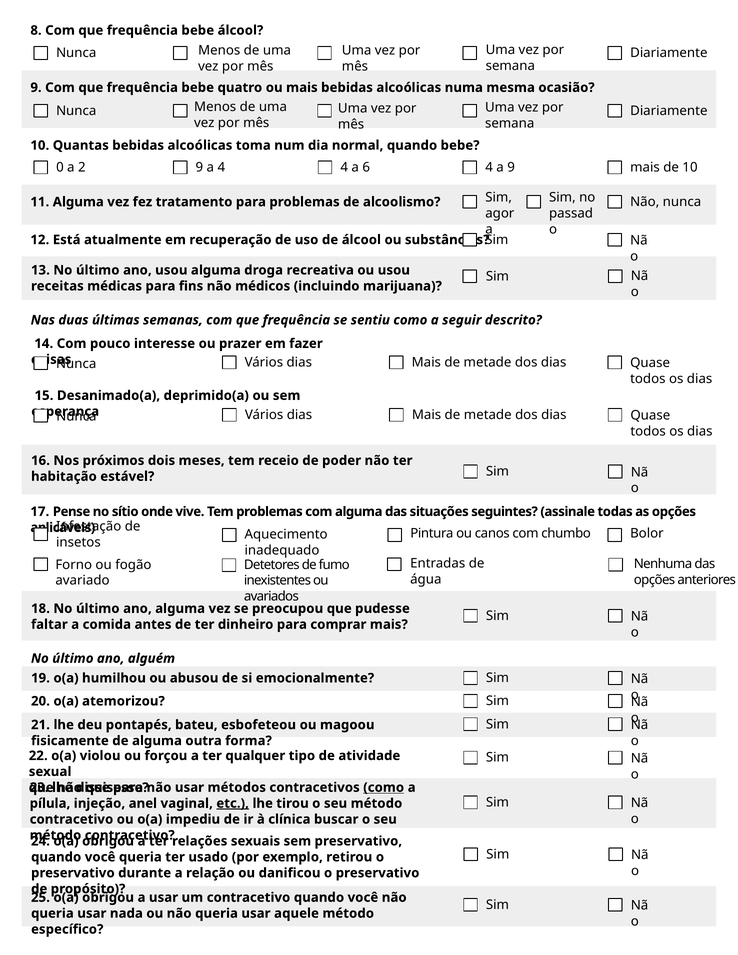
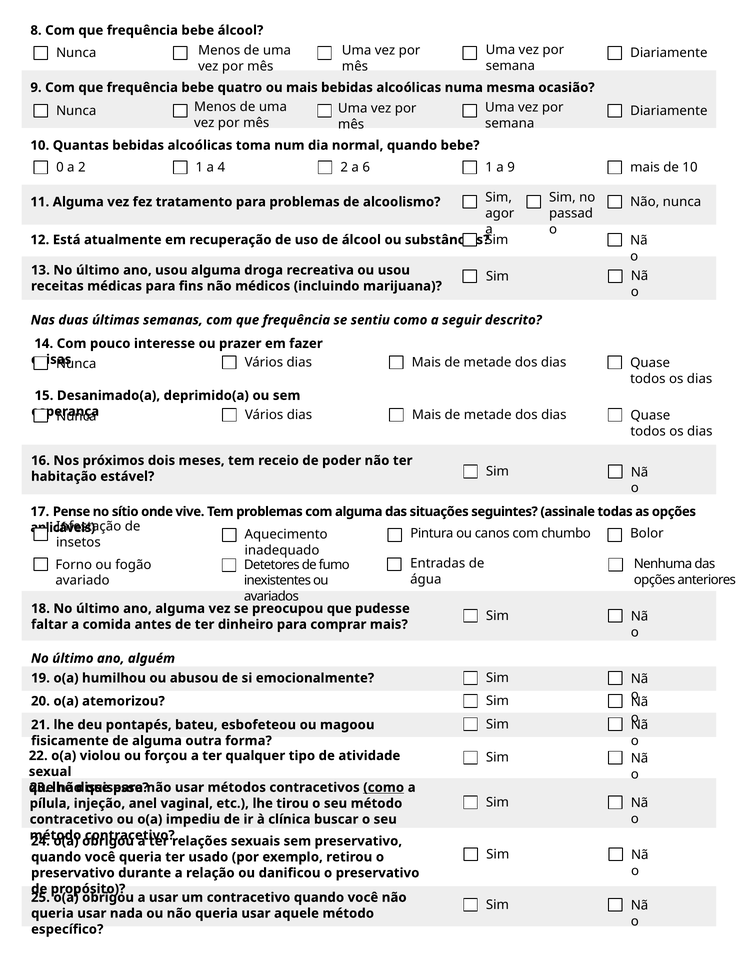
2 9: 9 -> 1
4 4: 4 -> 2
6 4: 4 -> 1
etc underline: present -> none
